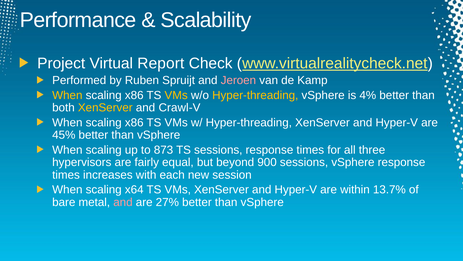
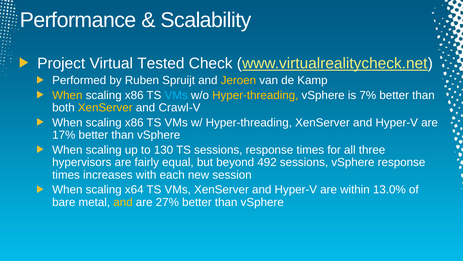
Report: Report -> Tested
Jeroen colour: pink -> yellow
VMs at (176, 95) colour: yellow -> light blue
4%: 4% -> 7%
45%: 45% -> 17%
873: 873 -> 130
900: 900 -> 492
13.7%: 13.7% -> 13.0%
and at (123, 202) colour: pink -> yellow
